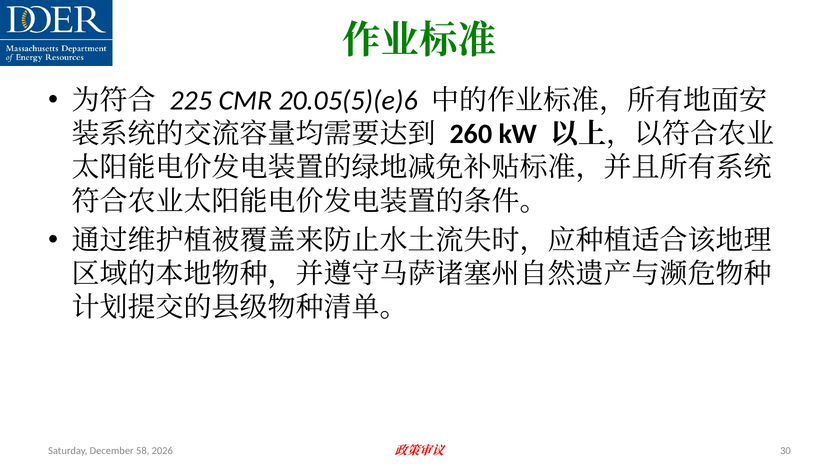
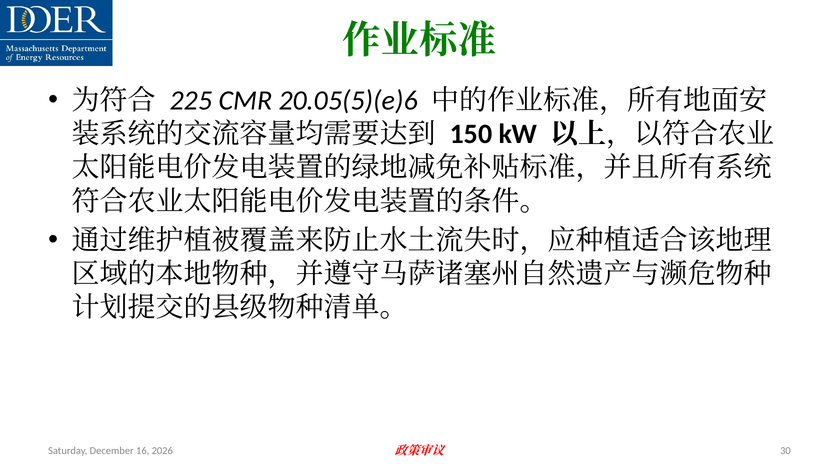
260: 260 -> 150
58: 58 -> 16
